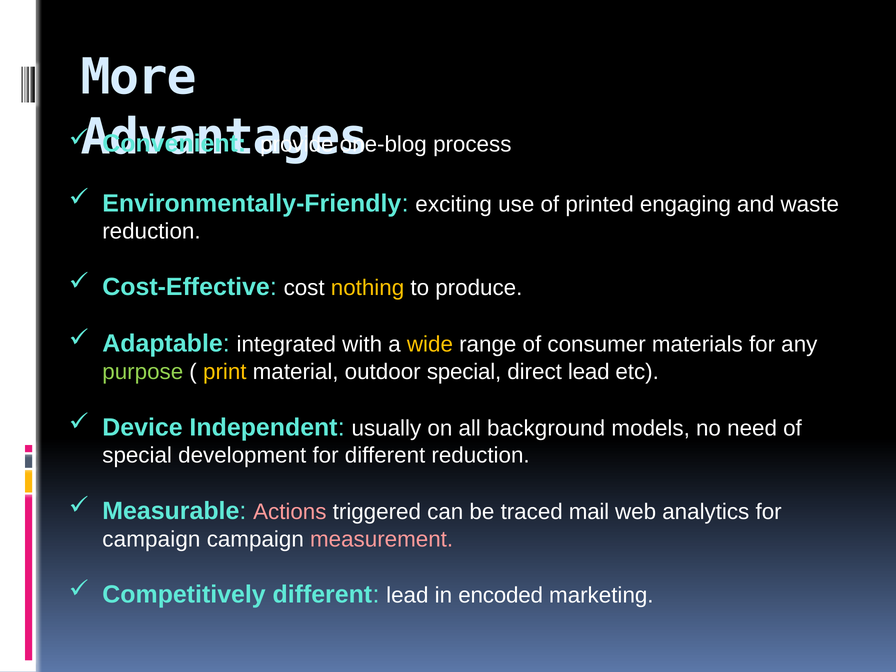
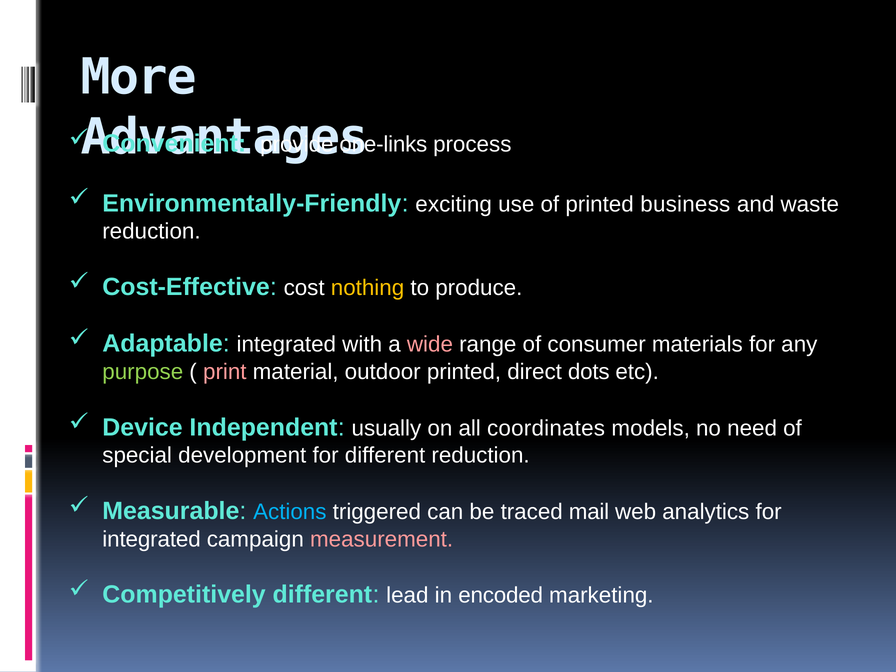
one-blog: one-blog -> one-links
engaging: engaging -> business
wide colour: yellow -> pink
print colour: yellow -> pink
outdoor special: special -> printed
direct lead: lead -> dots
background: background -> coordinates
Actions colour: pink -> light blue
campaign at (151, 539): campaign -> integrated
